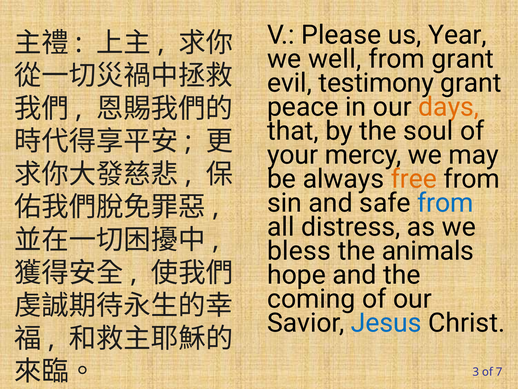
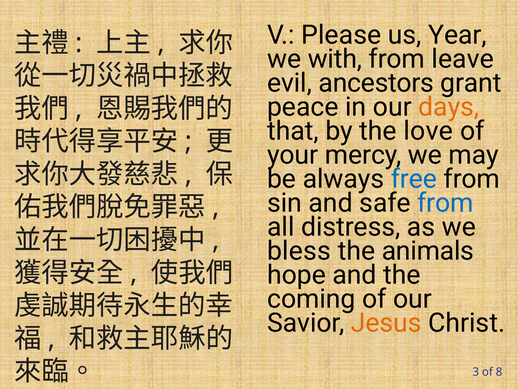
well: well -> with
from grant: grant -> leave
testimony: testimony -> ancestors
soul: soul -> love
free colour: orange -> blue
Jesus colour: blue -> orange
7: 7 -> 8
